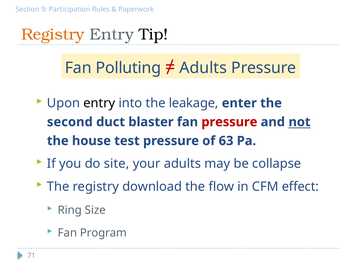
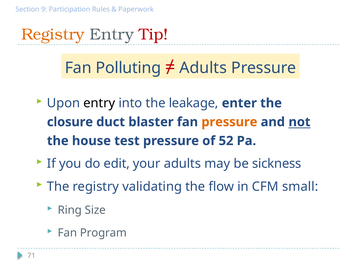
Tip colour: black -> red
second: second -> closure
pressure at (229, 122) colour: red -> orange
63: 63 -> 52
site: site -> edit
collapse: collapse -> sickness
download: download -> validating
effect: effect -> small
